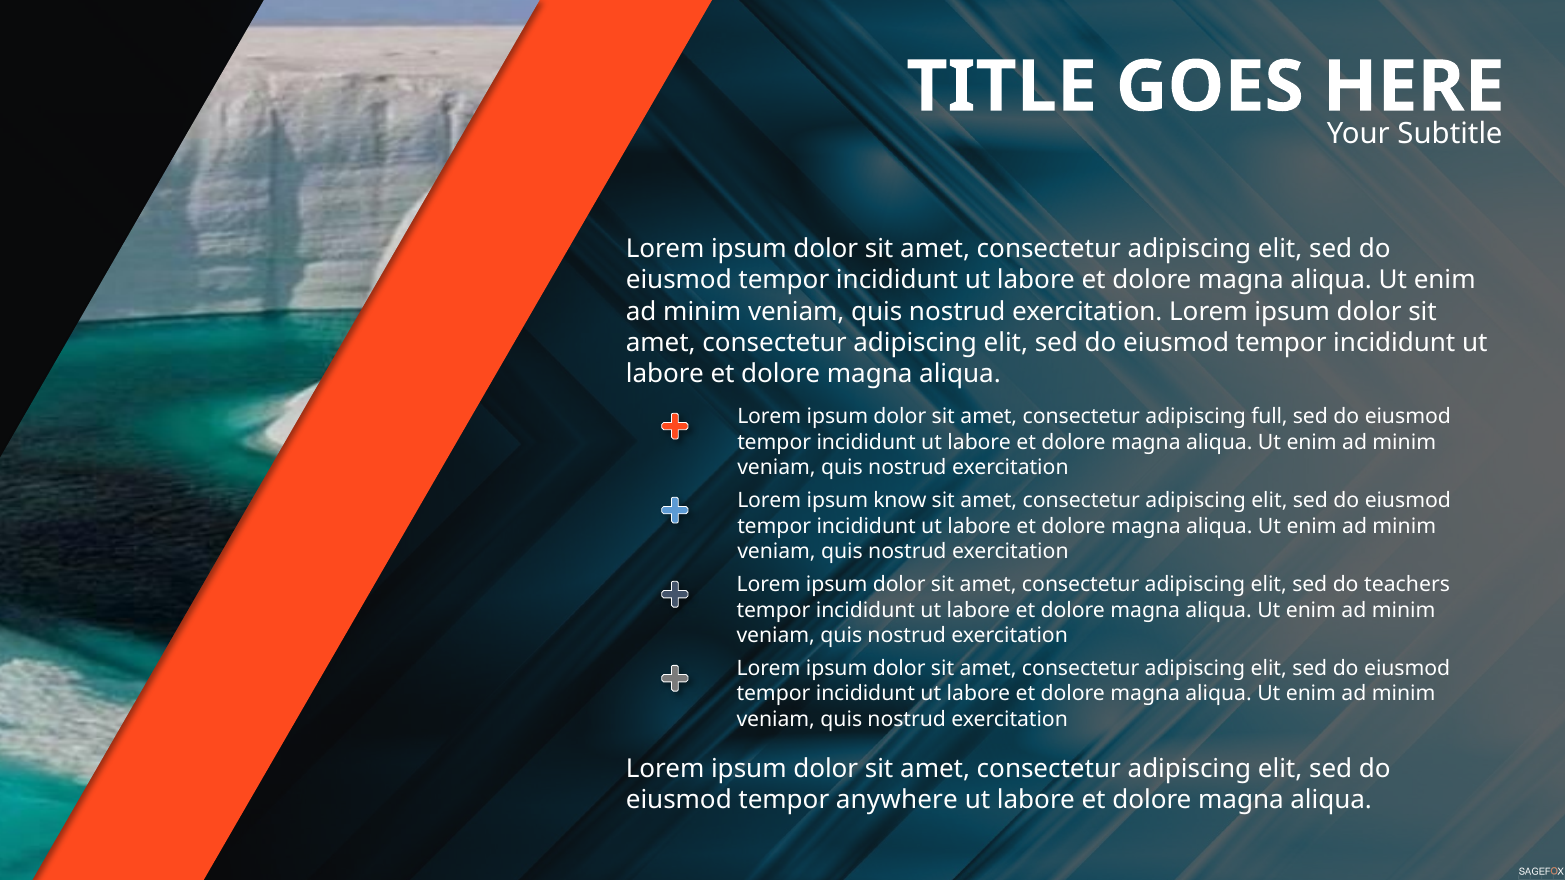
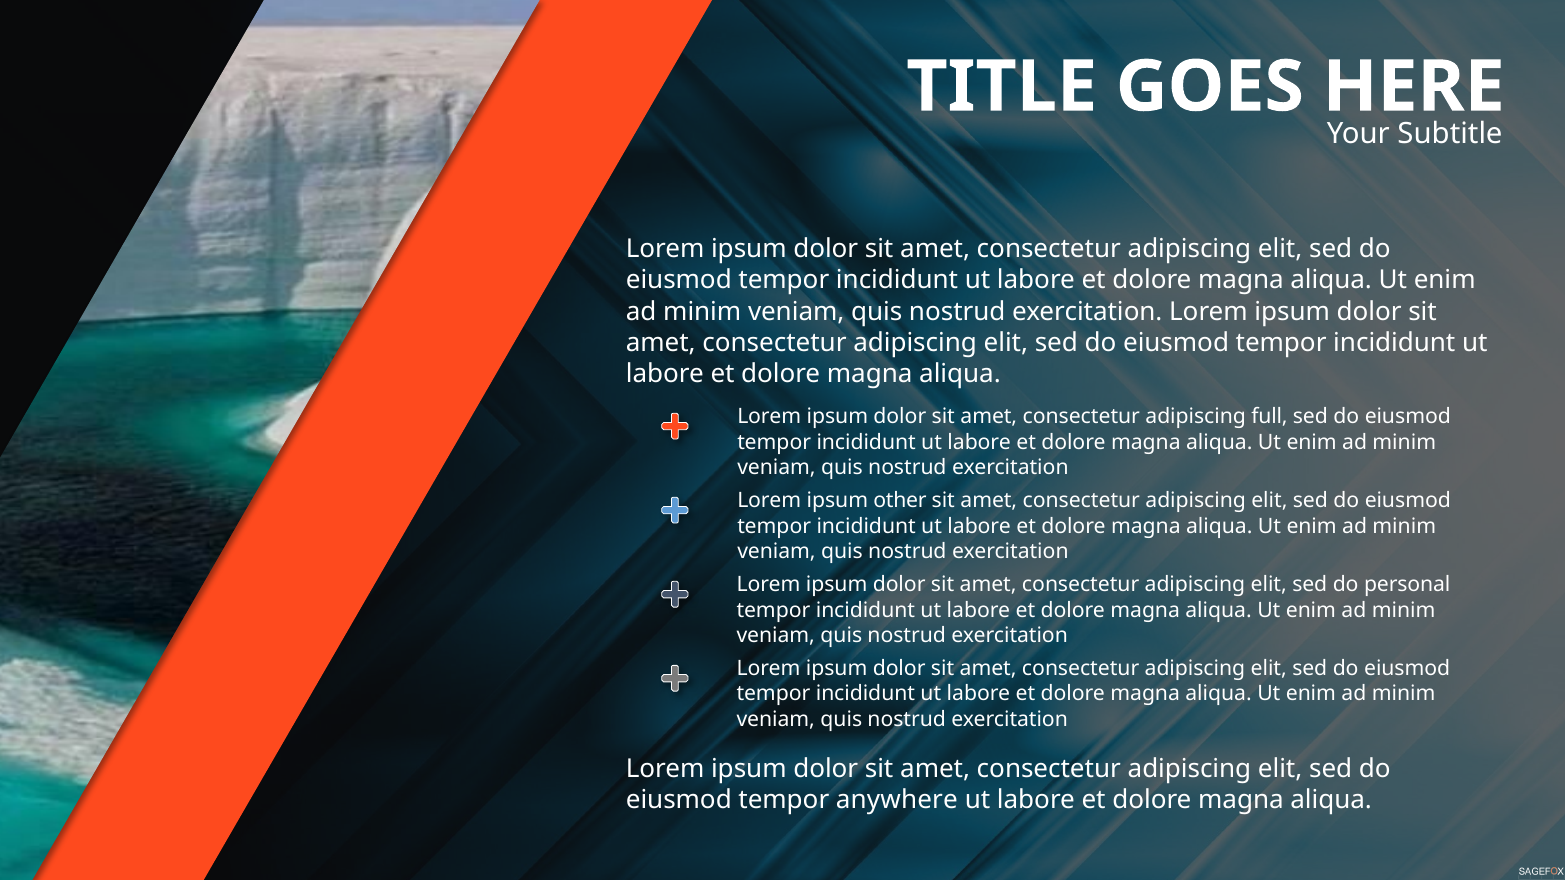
know: know -> other
teachers: teachers -> personal
